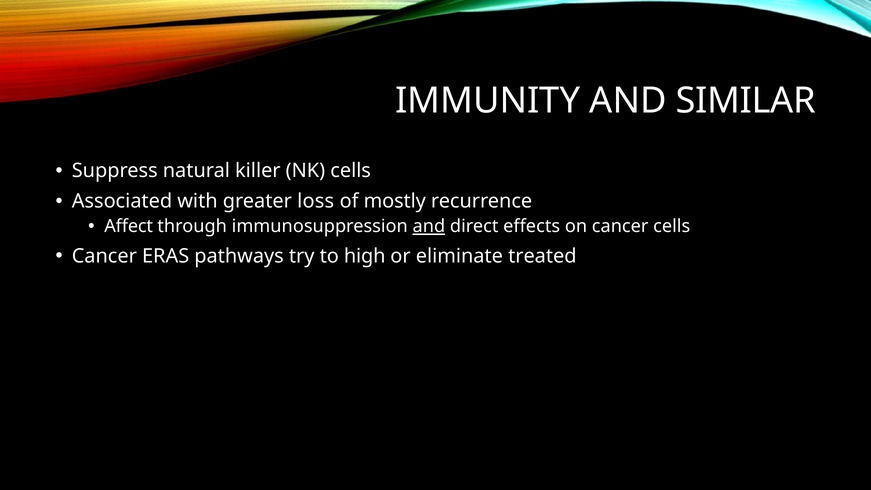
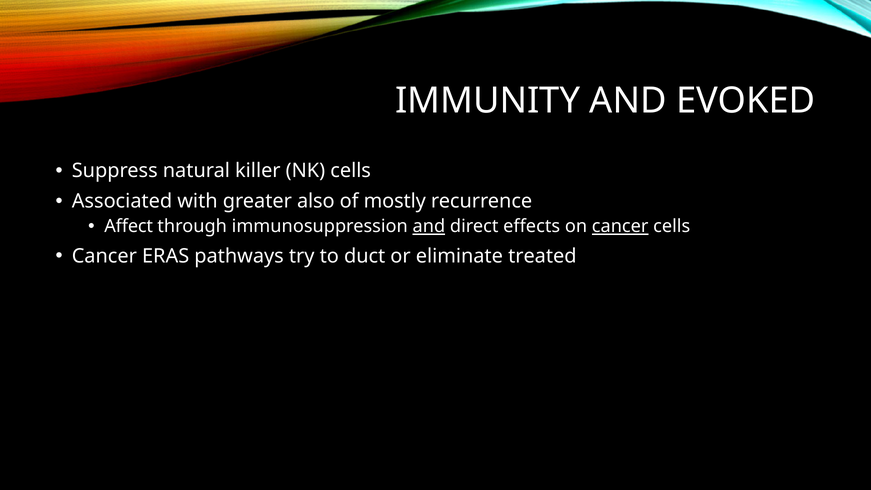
SIMILAR: SIMILAR -> EVOKED
loss: loss -> also
cancer at (620, 226) underline: none -> present
high: high -> duct
